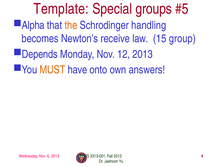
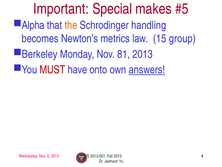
Template: Template -> Important
groups: groups -> makes
receive: receive -> metrics
Depends: Depends -> Berkeley
12: 12 -> 81
MUST colour: orange -> red
answers underline: none -> present
